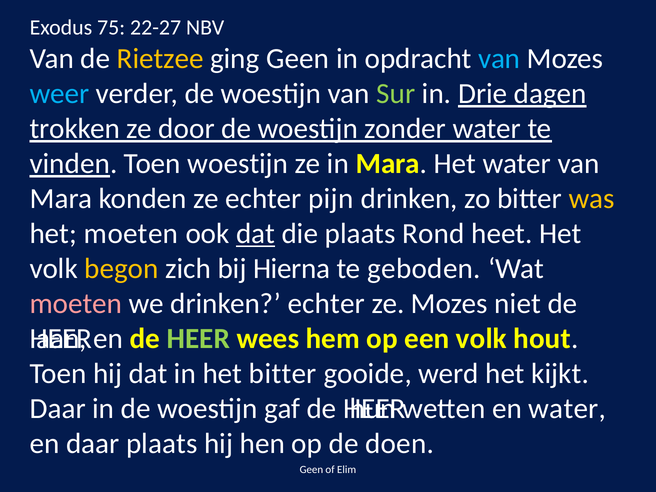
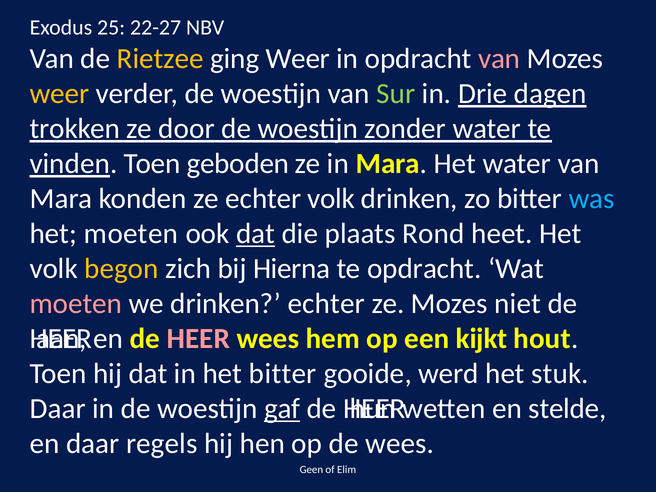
75: 75 -> 25
ging Geen: Geen -> Weer
van at (499, 59) colour: light blue -> pink
weer at (60, 94) colour: light blue -> yellow
Toen woestijn: woestijn -> geboden
echter pijn: pijn -> volk
was colour: yellow -> light blue
te geboden: geboden -> opdracht
HEER at (198, 339) colour: light green -> pink
een volk: volk -> kijkt
kijkt: kijkt -> stuk
gaf underline: none -> present
en water: water -> stelde
daar plaats: plaats -> regels
de doen: doen -> wees
